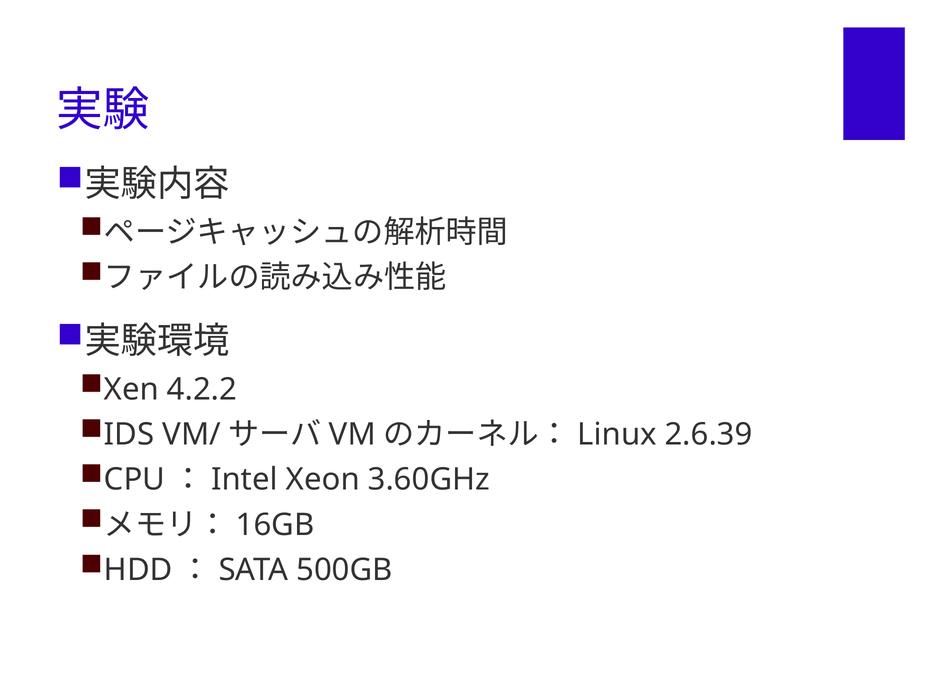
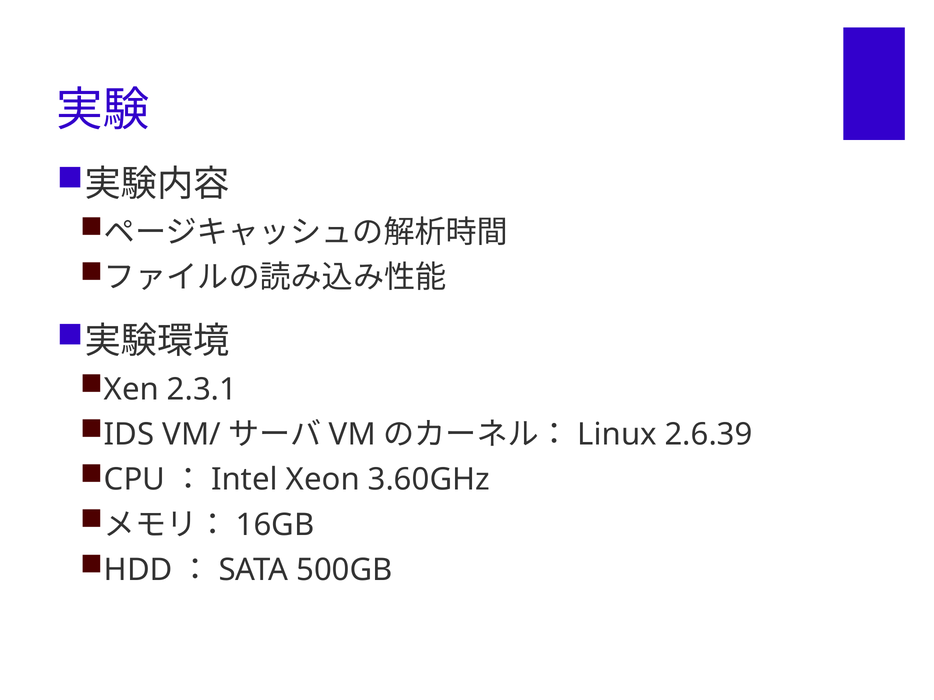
4.2.2: 4.2.2 -> 2.3.1
